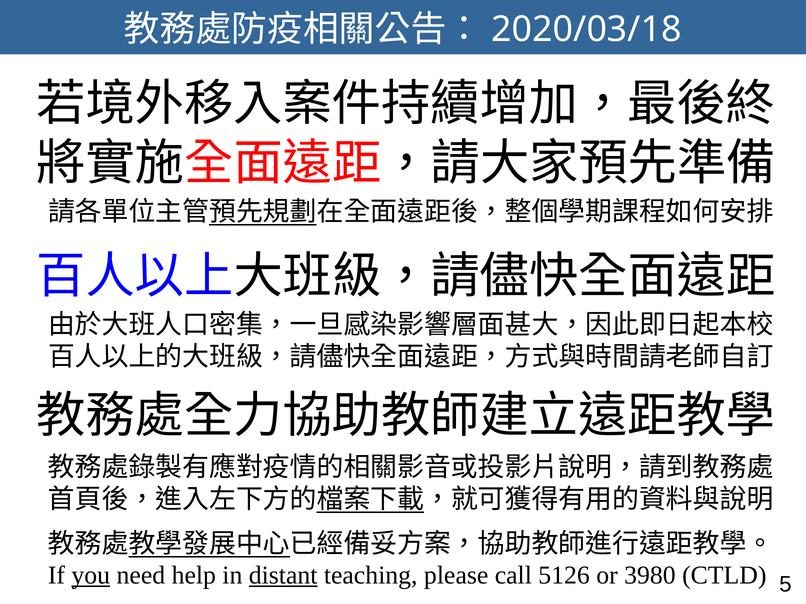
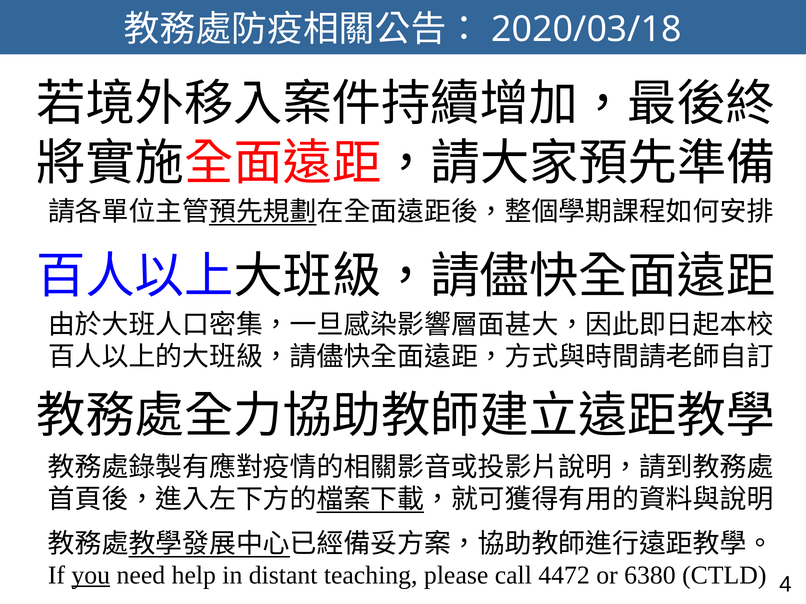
distant underline: present -> none
5126: 5126 -> 4472
3980: 3980 -> 6380
5: 5 -> 4
